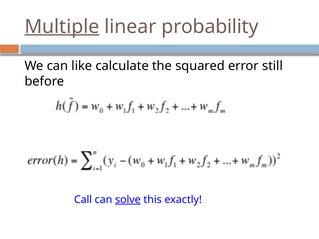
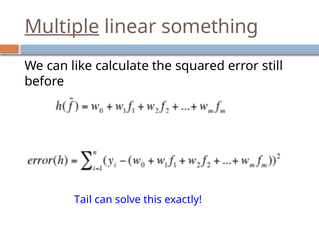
probability: probability -> something
Call: Call -> Tail
solve underline: present -> none
